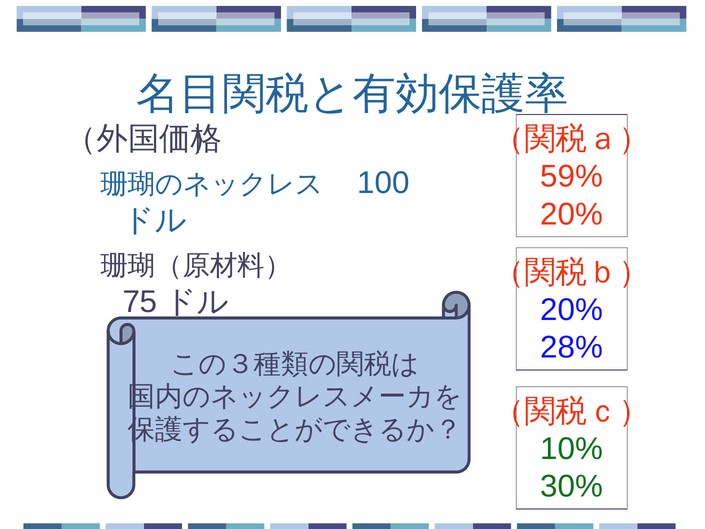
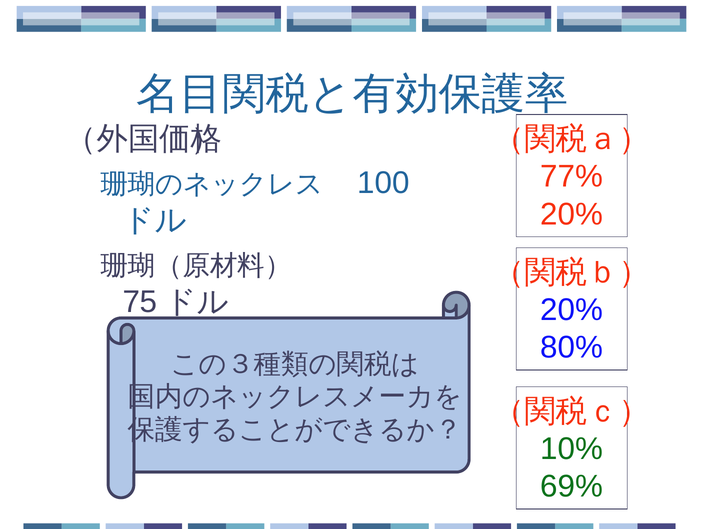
59%: 59% -> 77%
28%: 28% -> 80%
30%: 30% -> 69%
